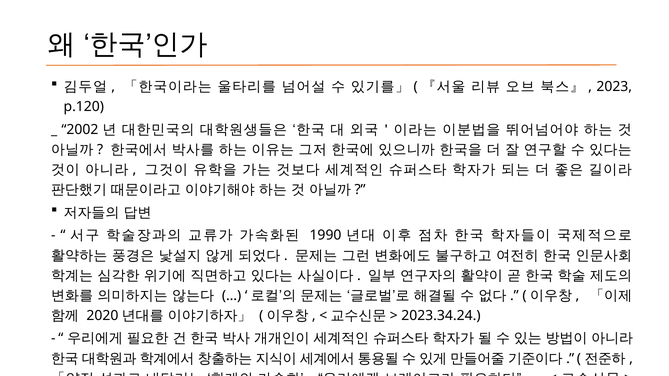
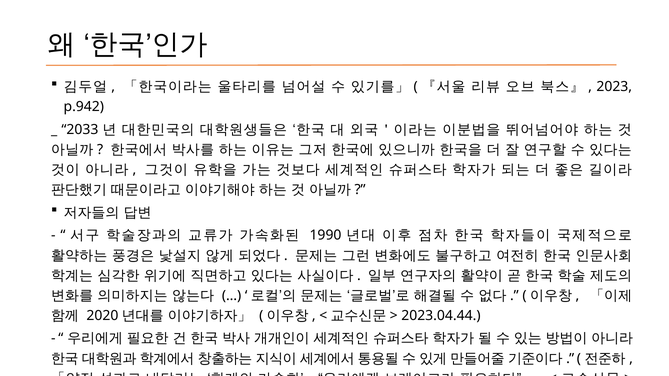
p.120: p.120 -> p.942
2002: 2002 -> 2033
2023.34.24: 2023.34.24 -> 2023.04.44
